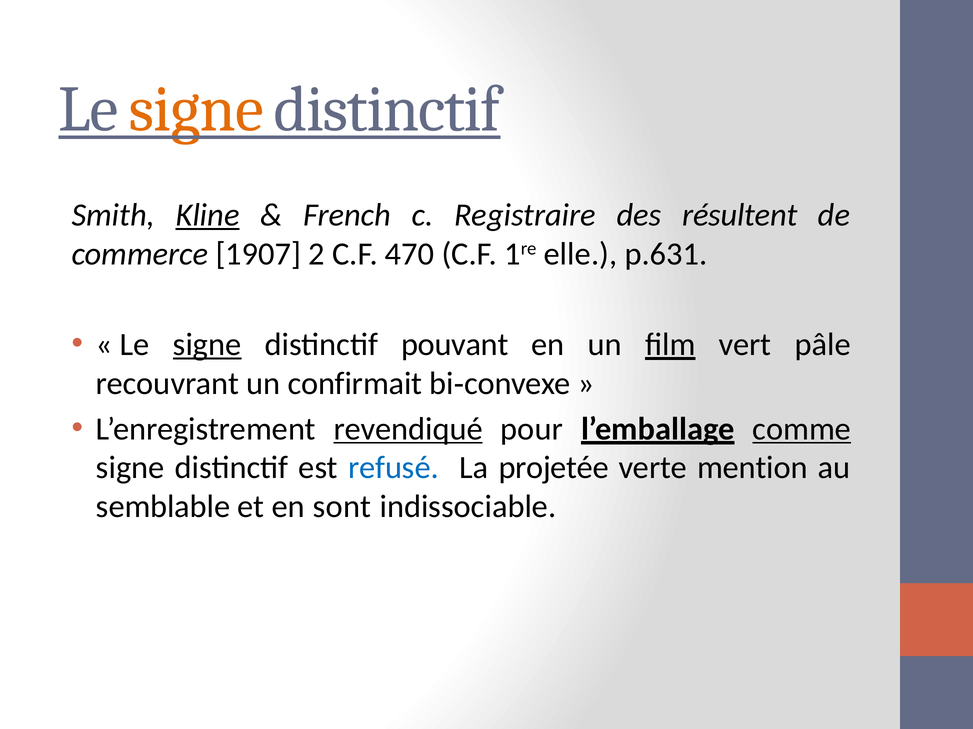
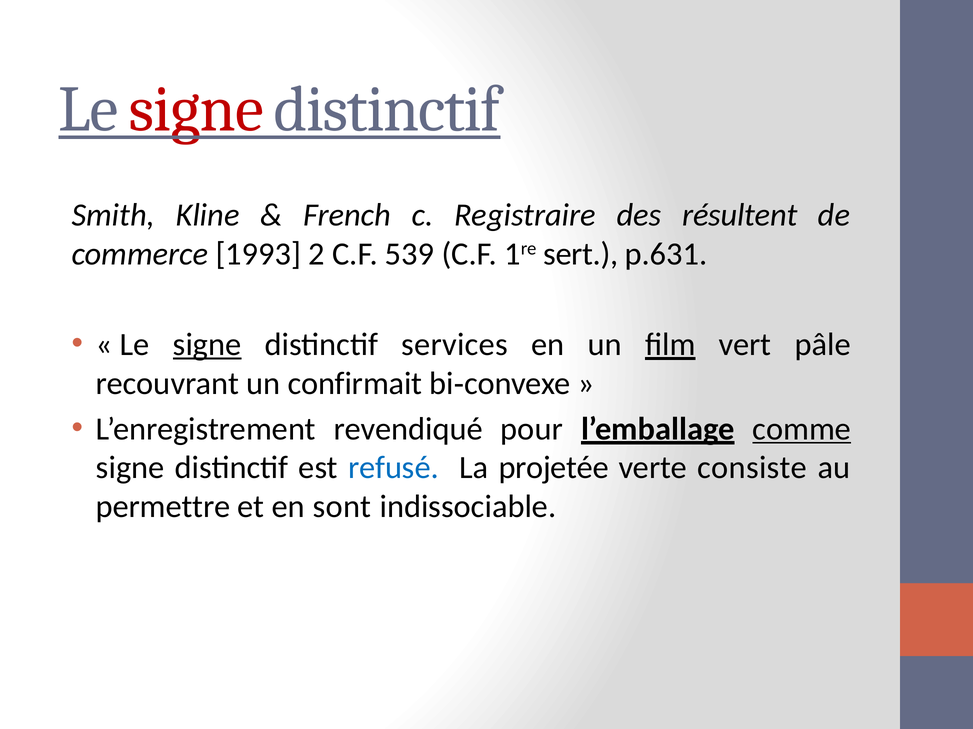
signe at (196, 110) colour: orange -> red
Kline underline: present -> none
1907: 1907 -> 1993
470: 470 -> 539
elle: elle -> sert
pouvant: pouvant -> services
revendiqué underline: present -> none
mention: mention -> consiste
semblable: semblable -> permettre
